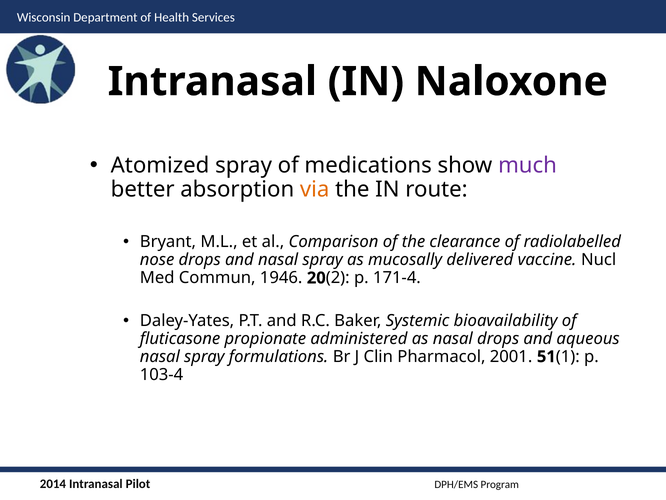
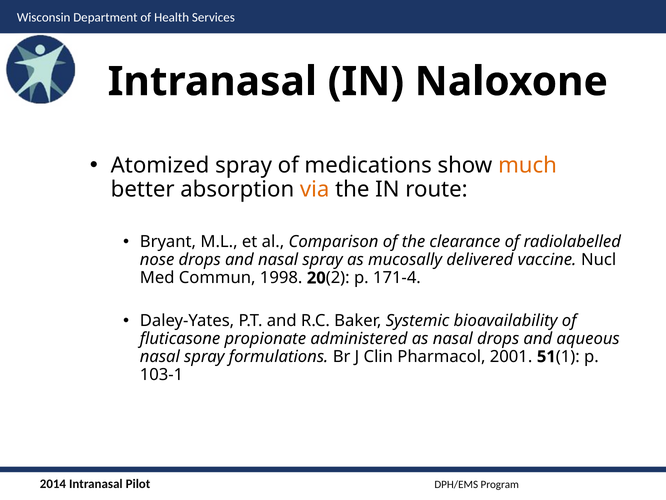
much colour: purple -> orange
1946: 1946 -> 1998
103-4: 103-4 -> 103-1
